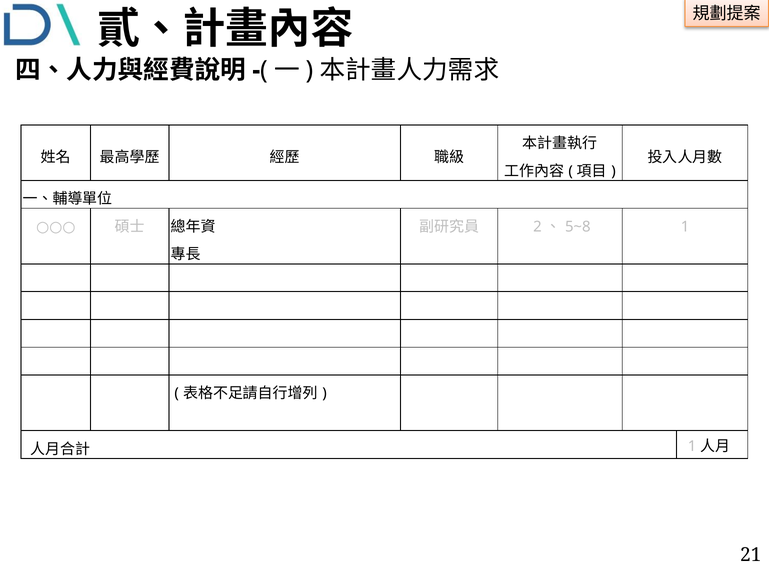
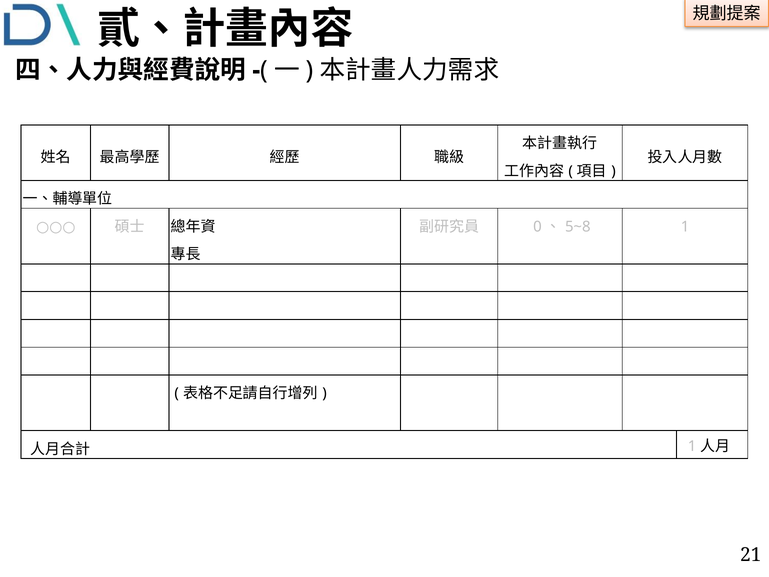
2: 2 -> 0
